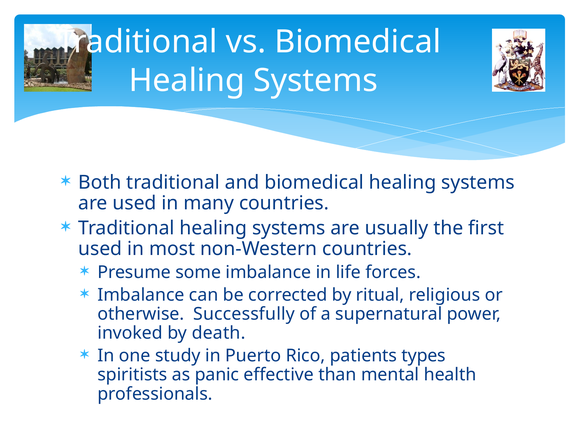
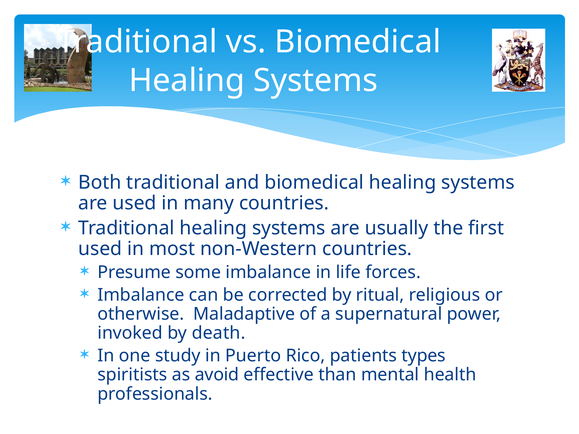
Successfully: Successfully -> Maladaptive
panic: panic -> avoid
